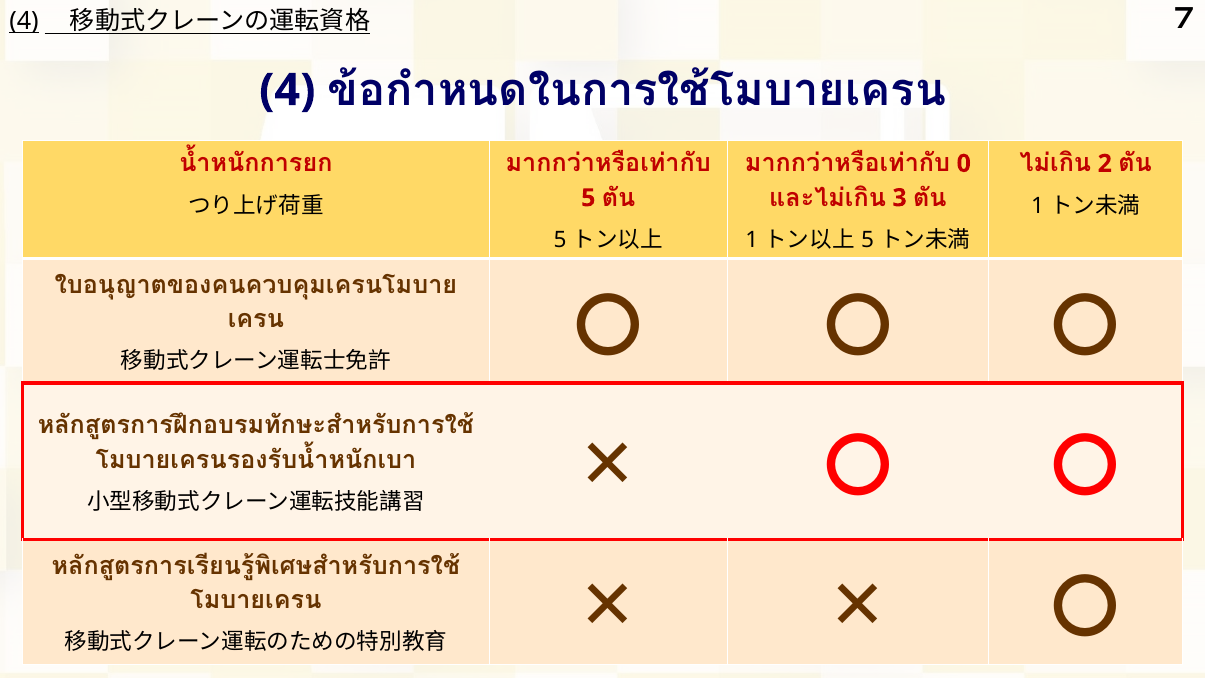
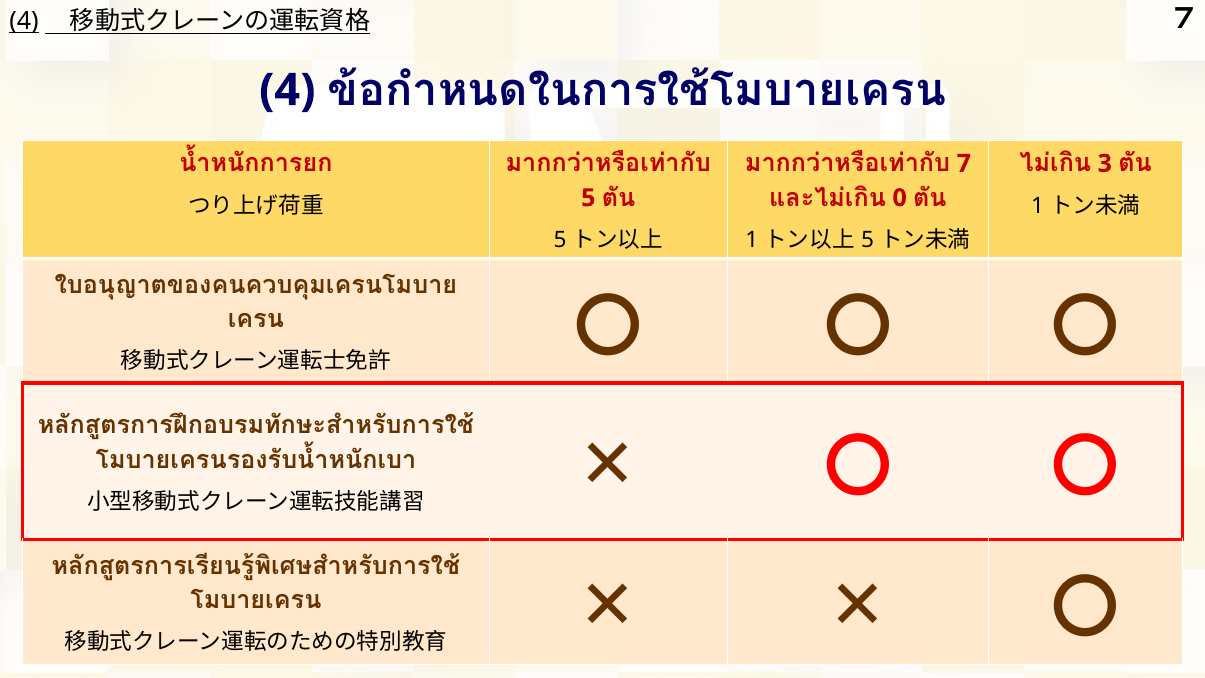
0 at (964, 164): 0 -> 7
2: 2 -> 3
3: 3 -> 0
